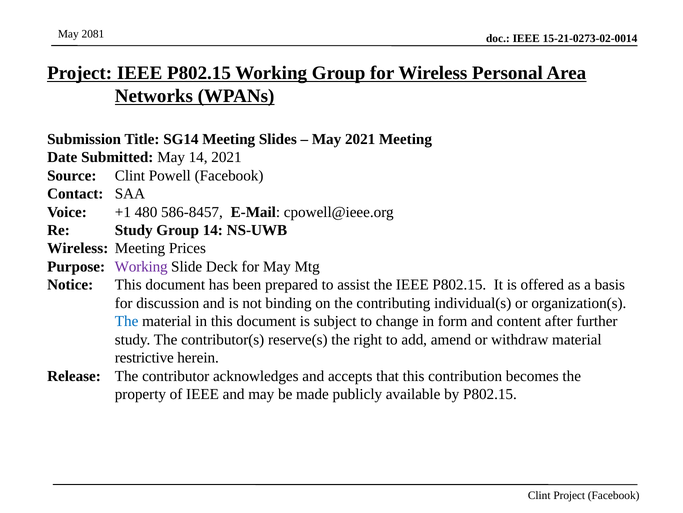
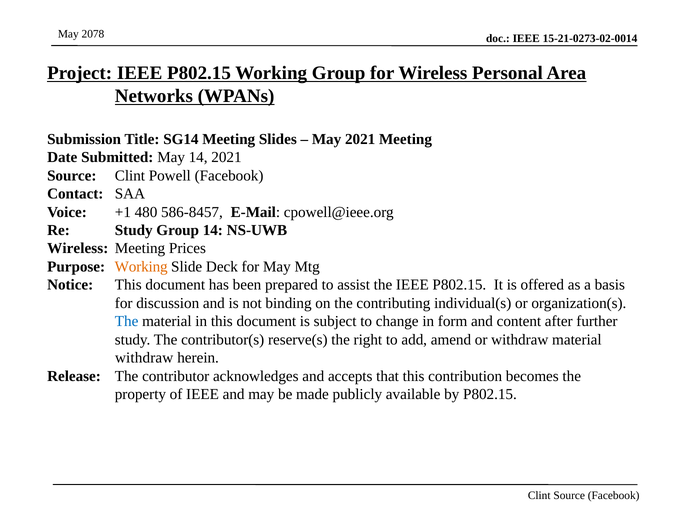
2081: 2081 -> 2078
Working at (141, 266) colour: purple -> orange
restrictive at (144, 357): restrictive -> withdraw
Clint Project: Project -> Source
